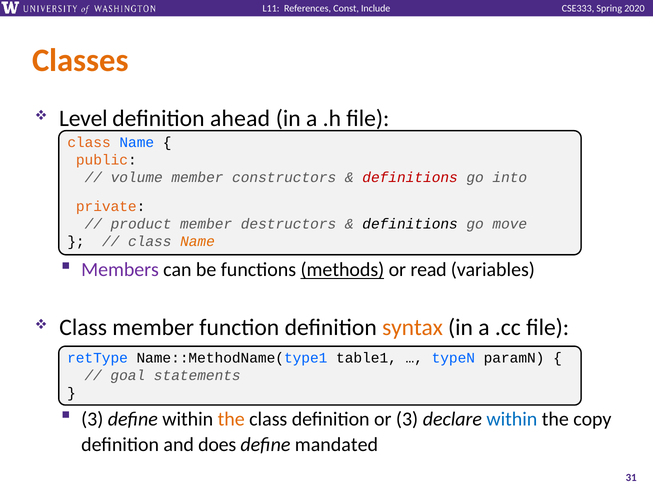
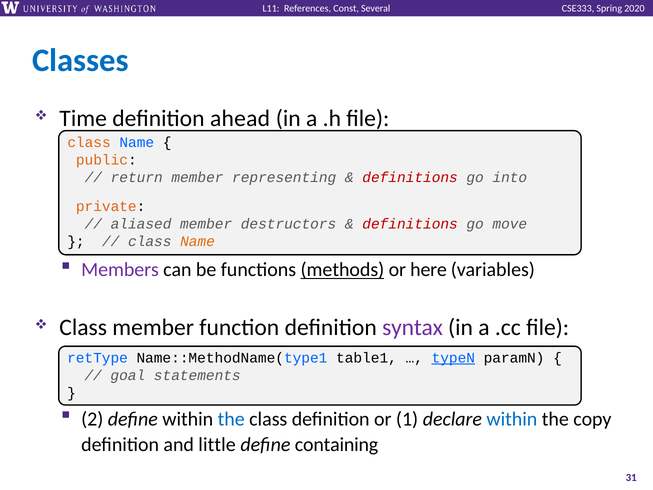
Include: Include -> Several
Classes colour: orange -> blue
Level: Level -> Time
volume: volume -> return
constructors: constructors -> representing
product: product -> aliased
definitions at (410, 224) colour: black -> red
read: read -> here
syntax colour: orange -> purple
typeN underline: none -> present
3 at (92, 419): 3 -> 2
the at (231, 419) colour: orange -> blue
or 3: 3 -> 1
does: does -> little
mandated: mandated -> containing
